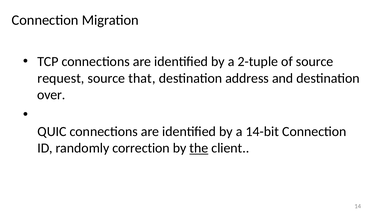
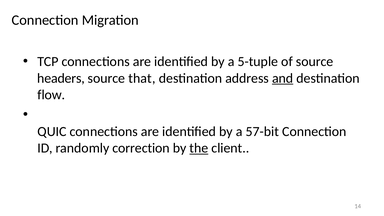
2-tuple: 2-tuple -> 5-tuple
request: request -> headers
and underline: none -> present
over: over -> flow
14-bit: 14-bit -> 57-bit
